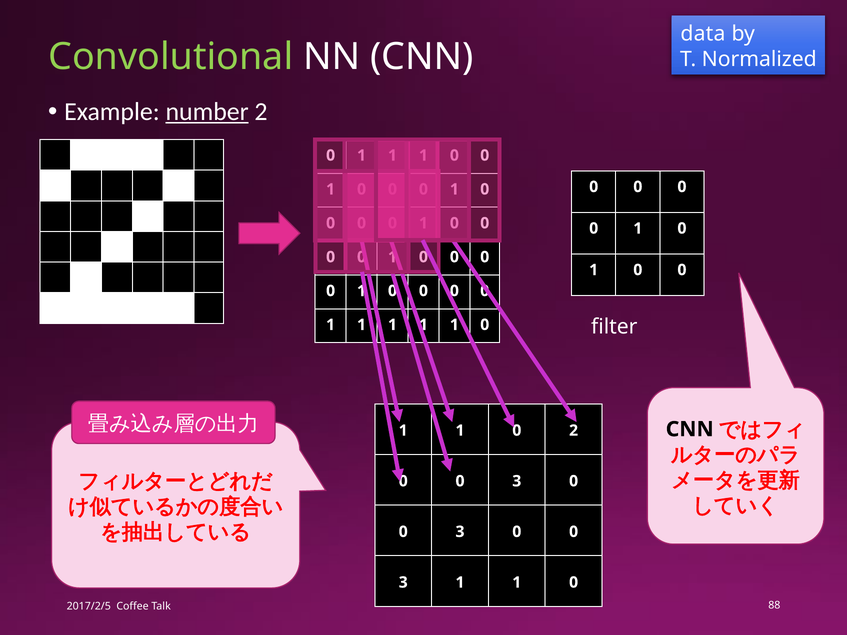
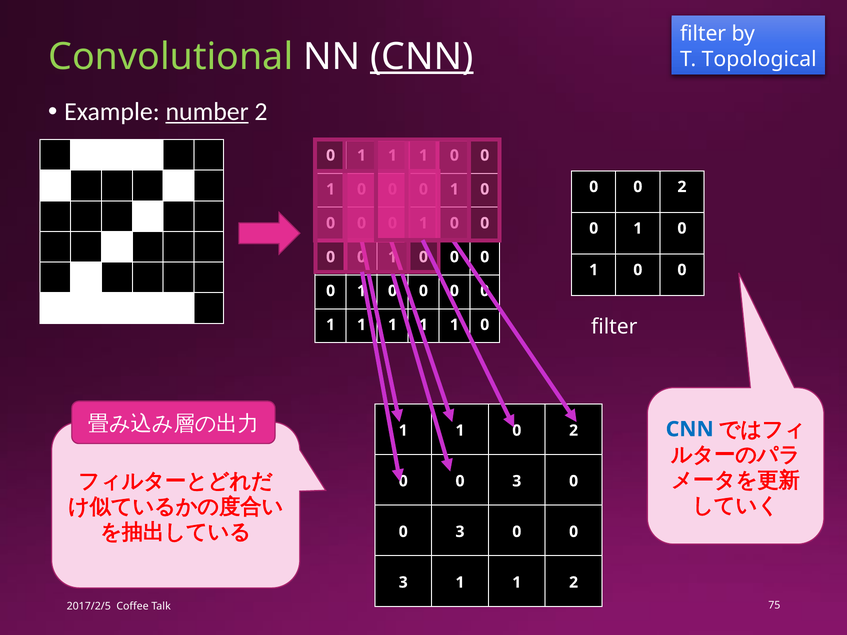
data at (703, 34): data -> filter
CNN at (422, 57) underline: none -> present
Normalized: Normalized -> Topological
0 at (682, 187): 0 -> 2
CNN at (690, 429) colour: black -> blue
3 1 1 0: 0 -> 2
88: 88 -> 75
